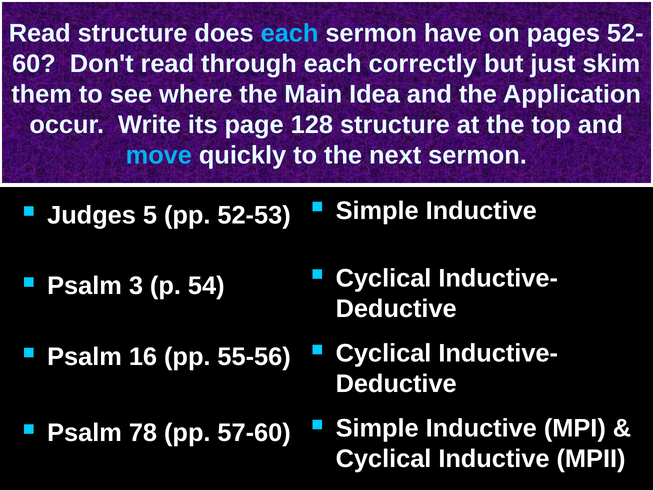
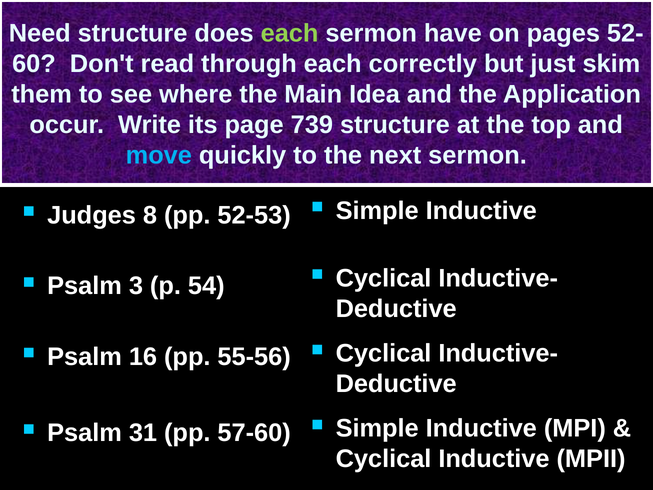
Read at (40, 33): Read -> Need
each at (290, 33) colour: light blue -> light green
128: 128 -> 739
5: 5 -> 8
78: 78 -> 31
